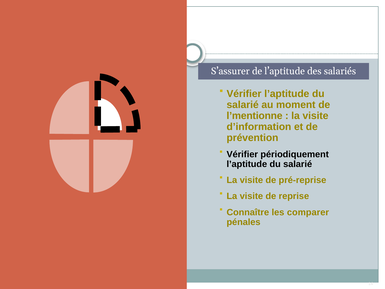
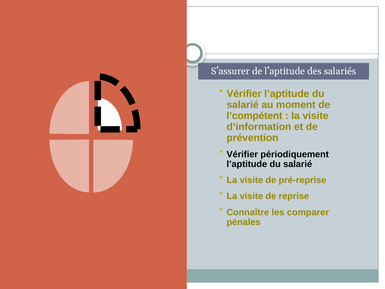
l’mentionne: l’mentionne -> l’compétent
